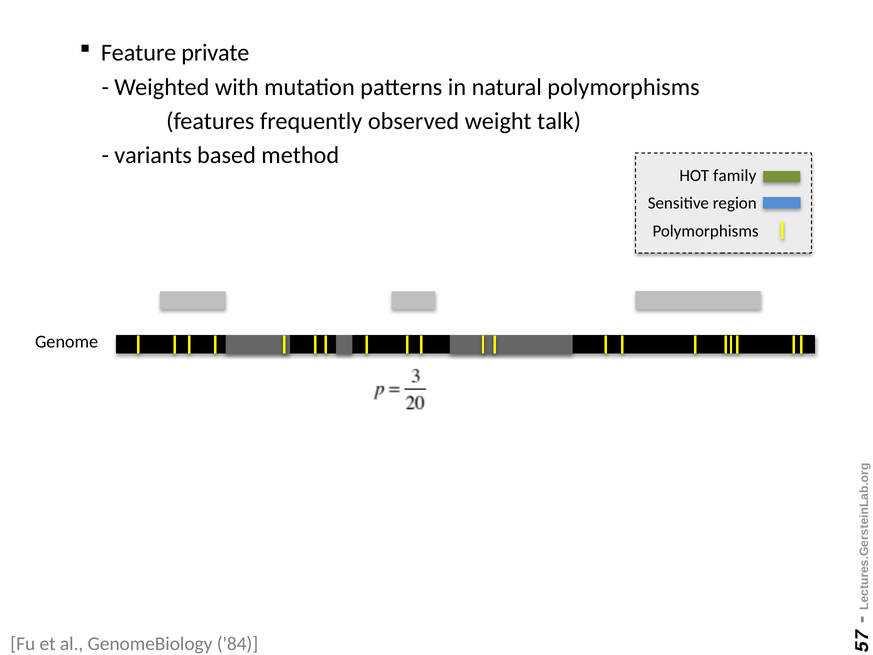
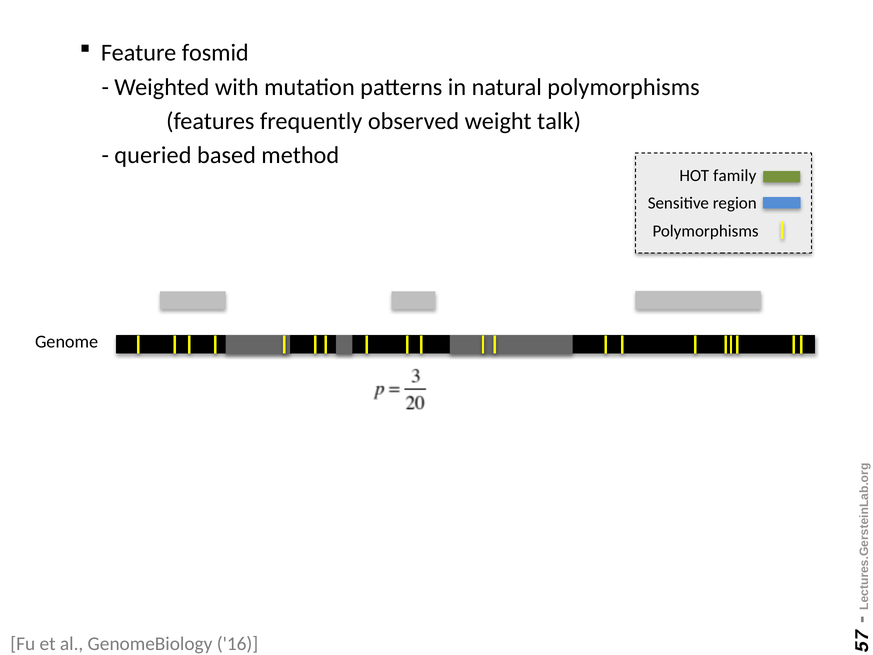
private: private -> fosmid
variants: variants -> queried
84: 84 -> 16
